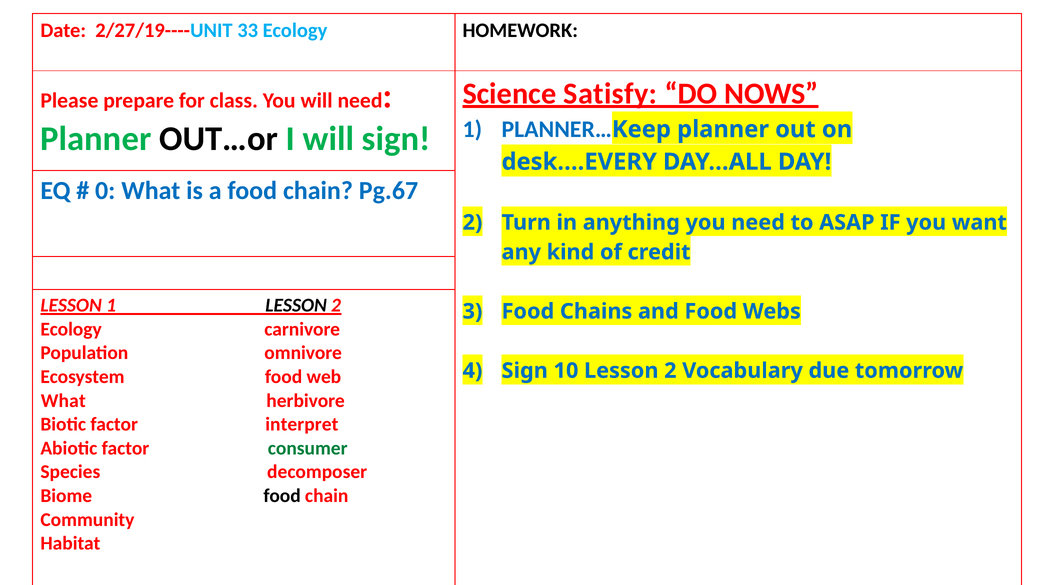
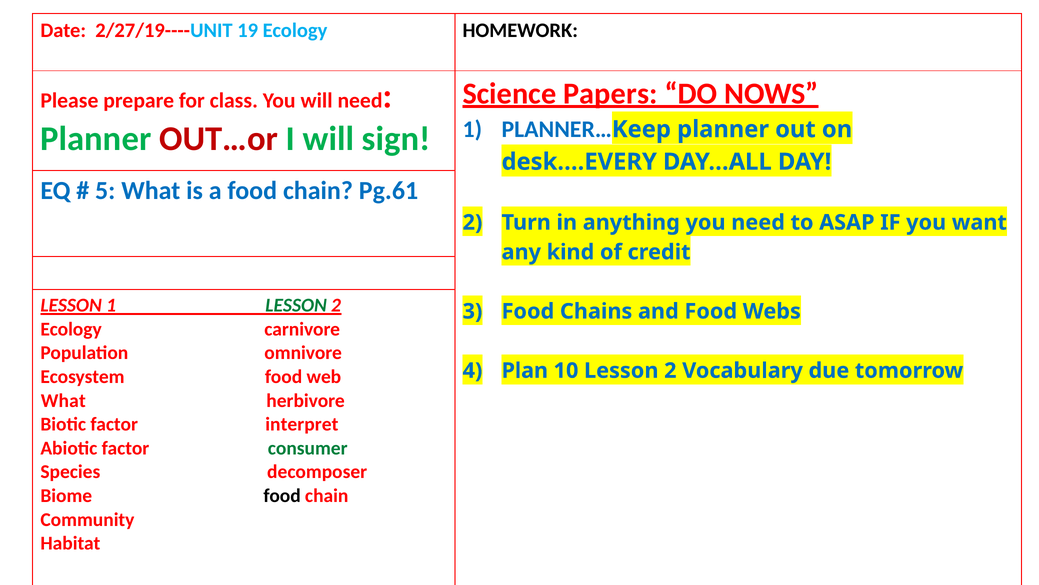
33: 33 -> 19
Satisfy: Satisfy -> Papers
OUT…or colour: black -> red
0: 0 -> 5
Pg.67: Pg.67 -> Pg.61
LESSON at (296, 305) colour: black -> green
Sign at (525, 370): Sign -> Plan
